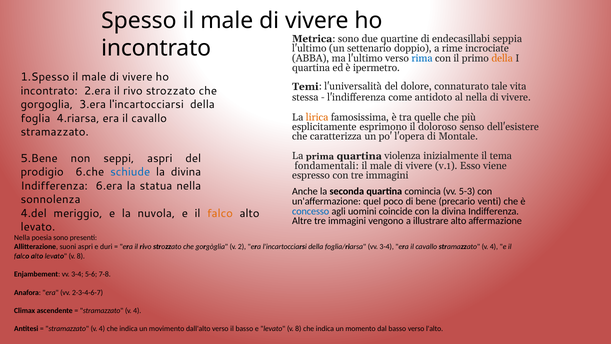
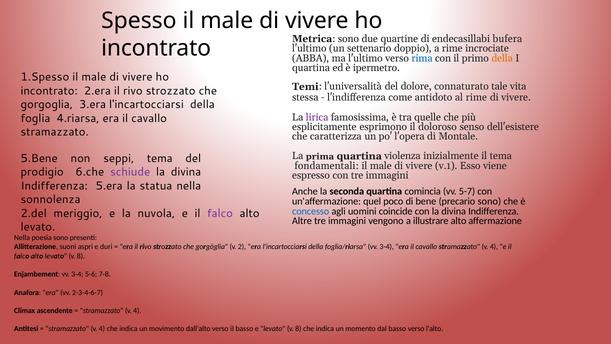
seppia: seppia -> bufera
al nella: nella -> rime
lirica colour: orange -> purple
seppi aspri: aspri -> tema
schiude colour: blue -> purple
6.era: 6.era -> 5.era
5-3: 5-3 -> 5-7
precario venti: venti -> sono
4.del: 4.del -> 2.del
falco at (220, 213) colour: orange -> purple
